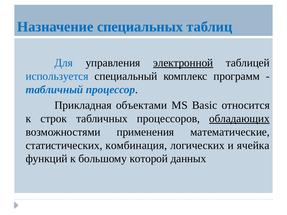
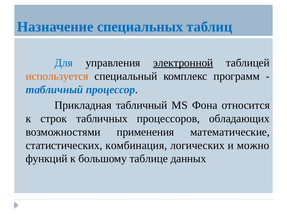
используется colour: blue -> orange
Прикладная объектами: объектами -> табличный
Basic: Basic -> Фона
обладающих underline: present -> none
ячейка: ячейка -> можно
которой: которой -> таблице
